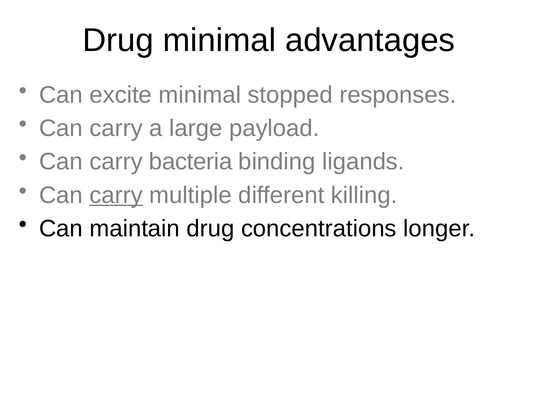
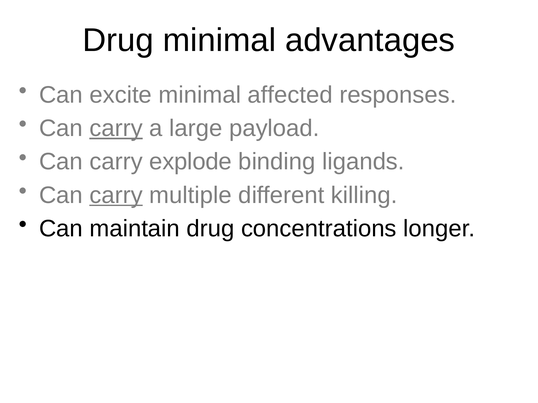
stopped: stopped -> affected
carry at (116, 128) underline: none -> present
bacteria: bacteria -> explode
